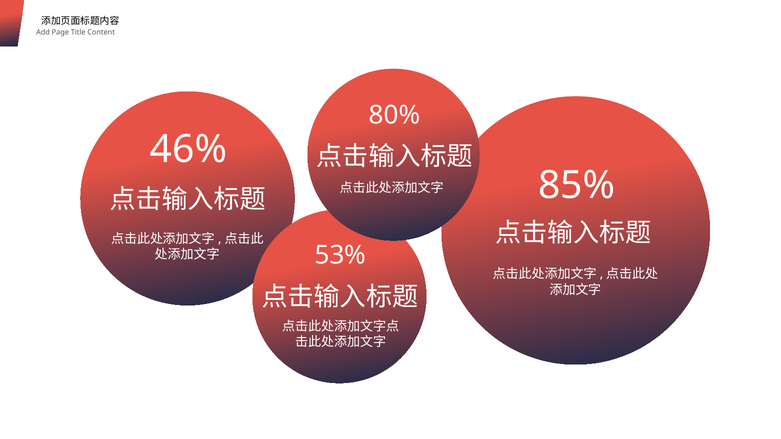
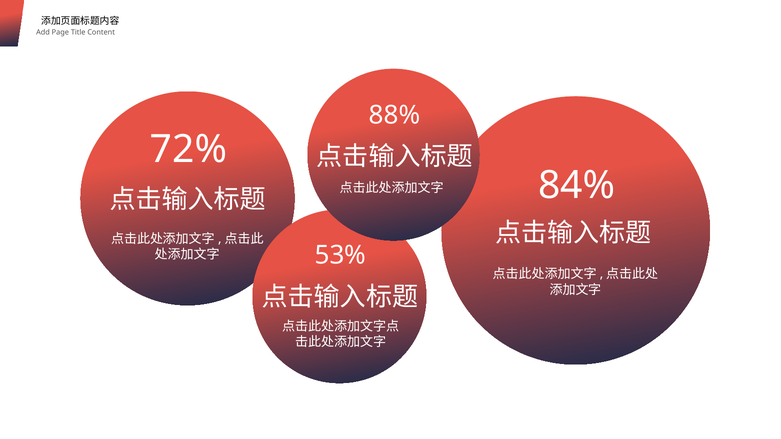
80%: 80% -> 88%
46%: 46% -> 72%
85%: 85% -> 84%
